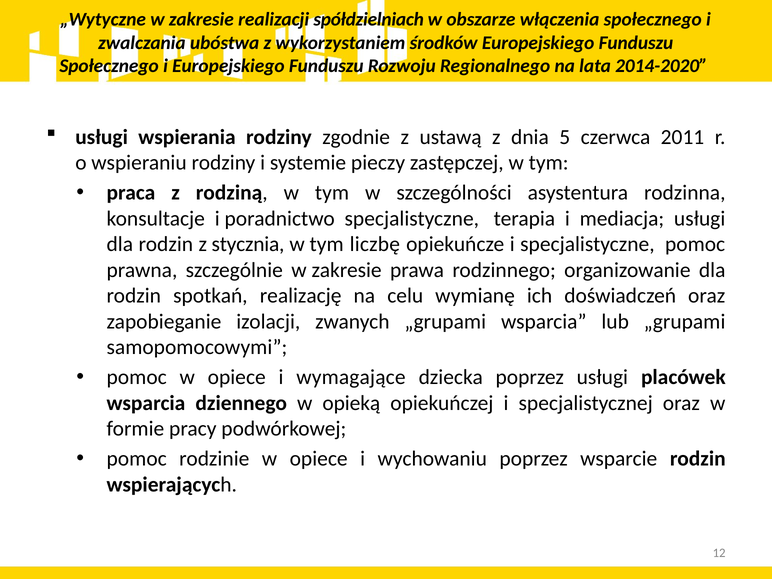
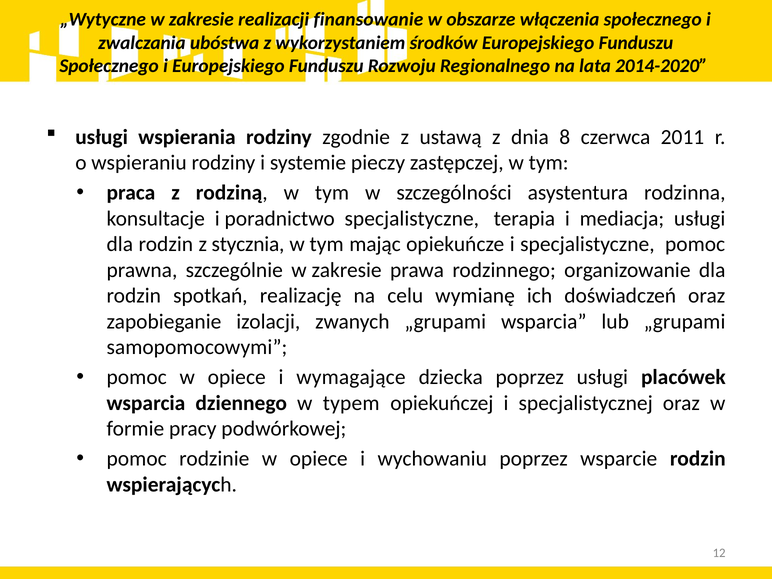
spółdzielniach: spółdzielniach -> finansowanie
5: 5 -> 8
liczbę: liczbę -> mając
opieką: opieką -> typem
